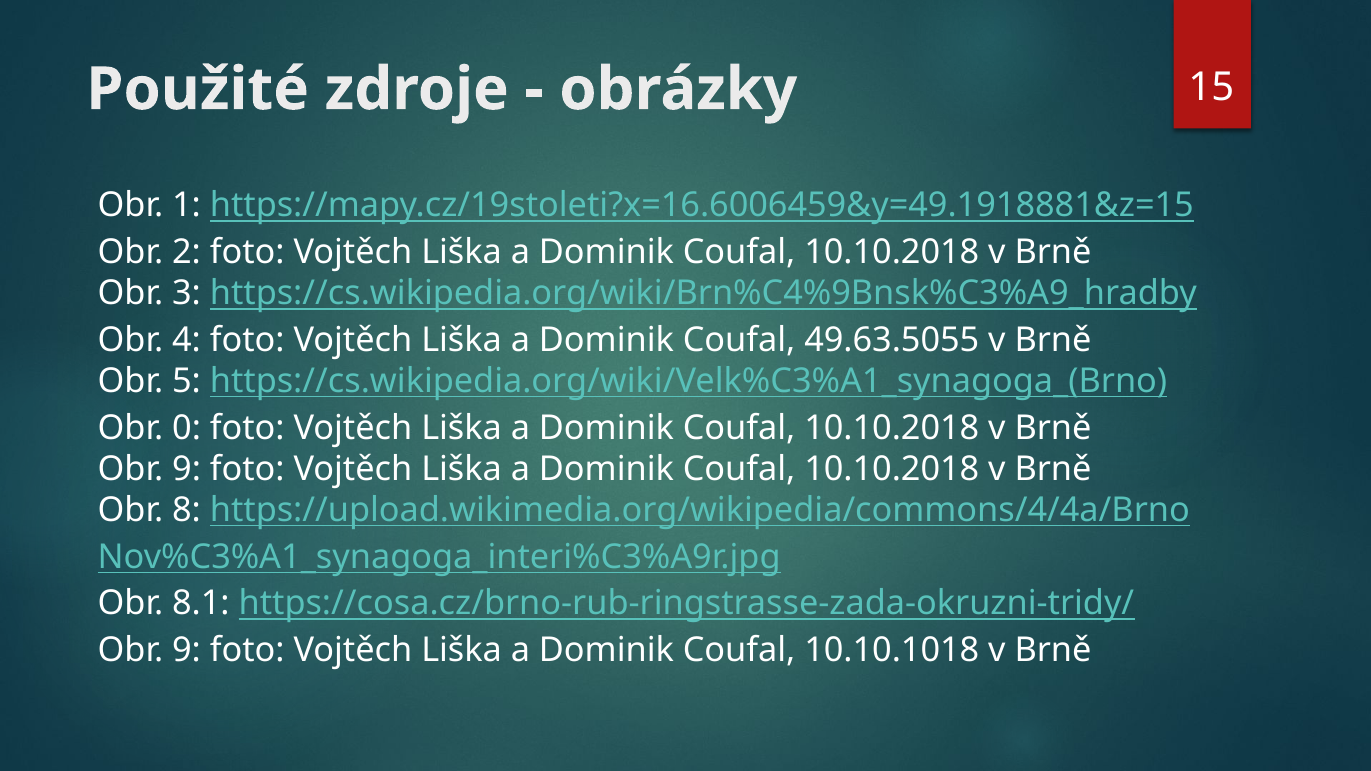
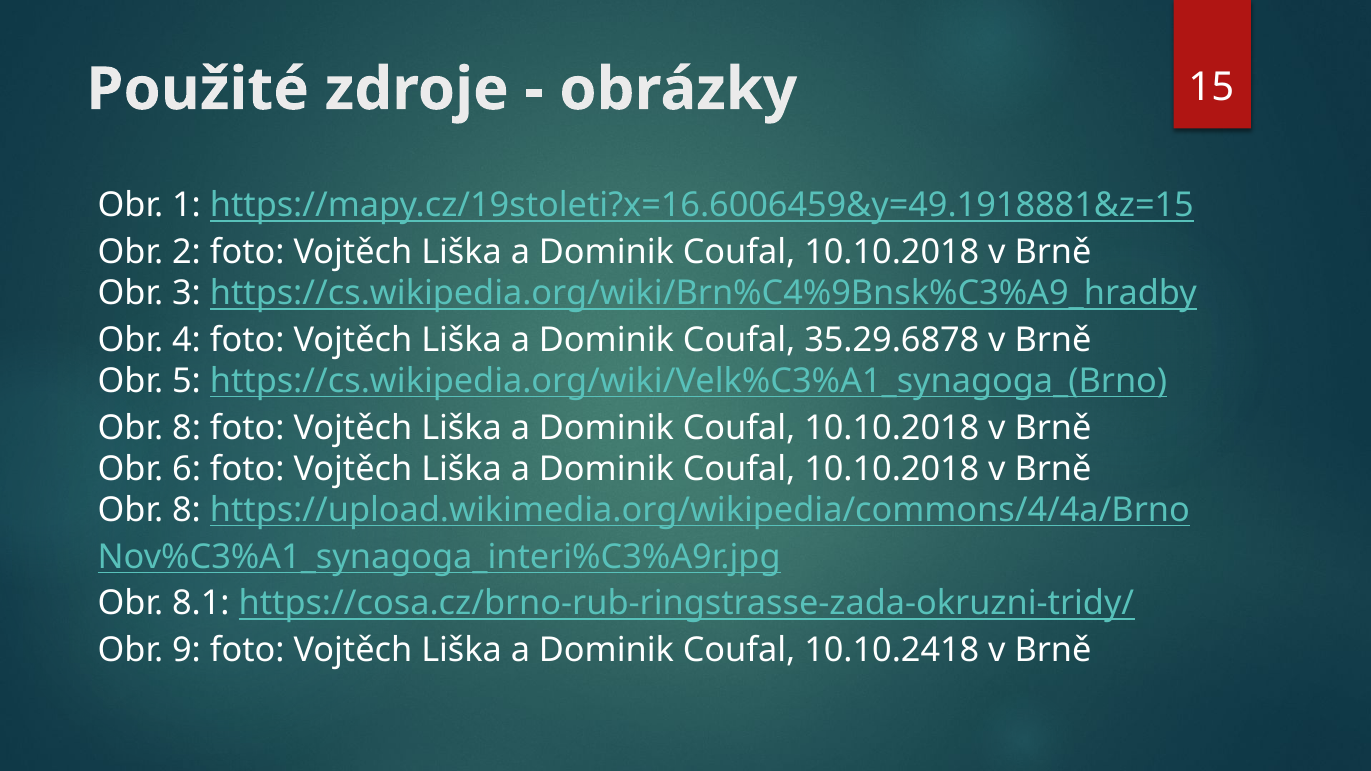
49.63.5055: 49.63.5055 -> 35.29.6878
0 at (187, 428): 0 -> 8
9 at (187, 469): 9 -> 6
10.10.1018: 10.10.1018 -> 10.10.2418
